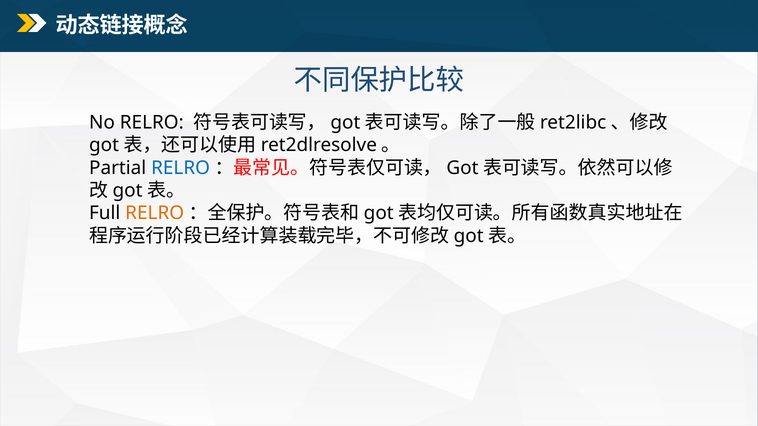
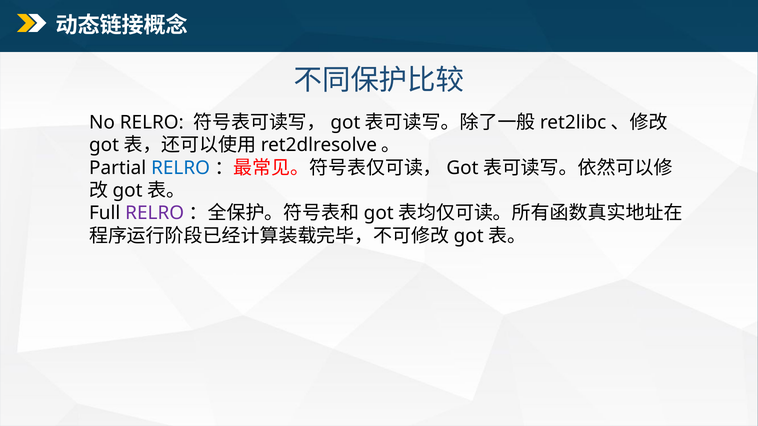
RELRO at (155, 213) colour: orange -> purple
